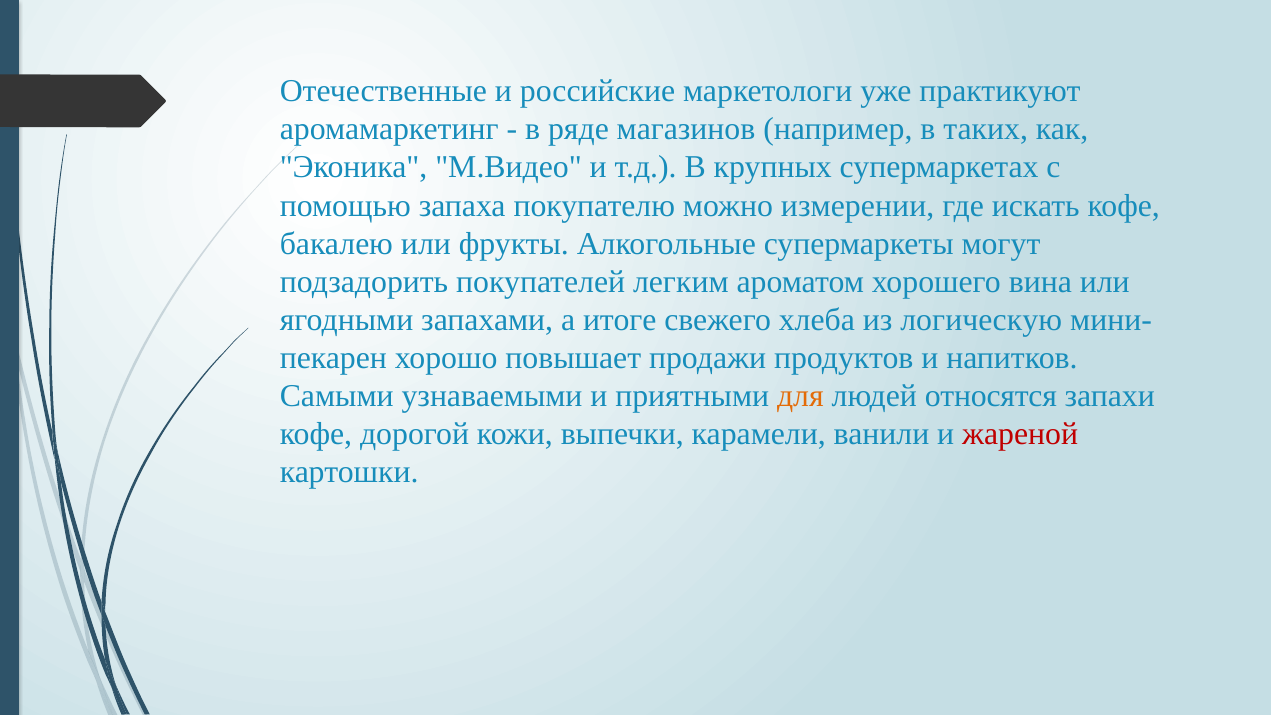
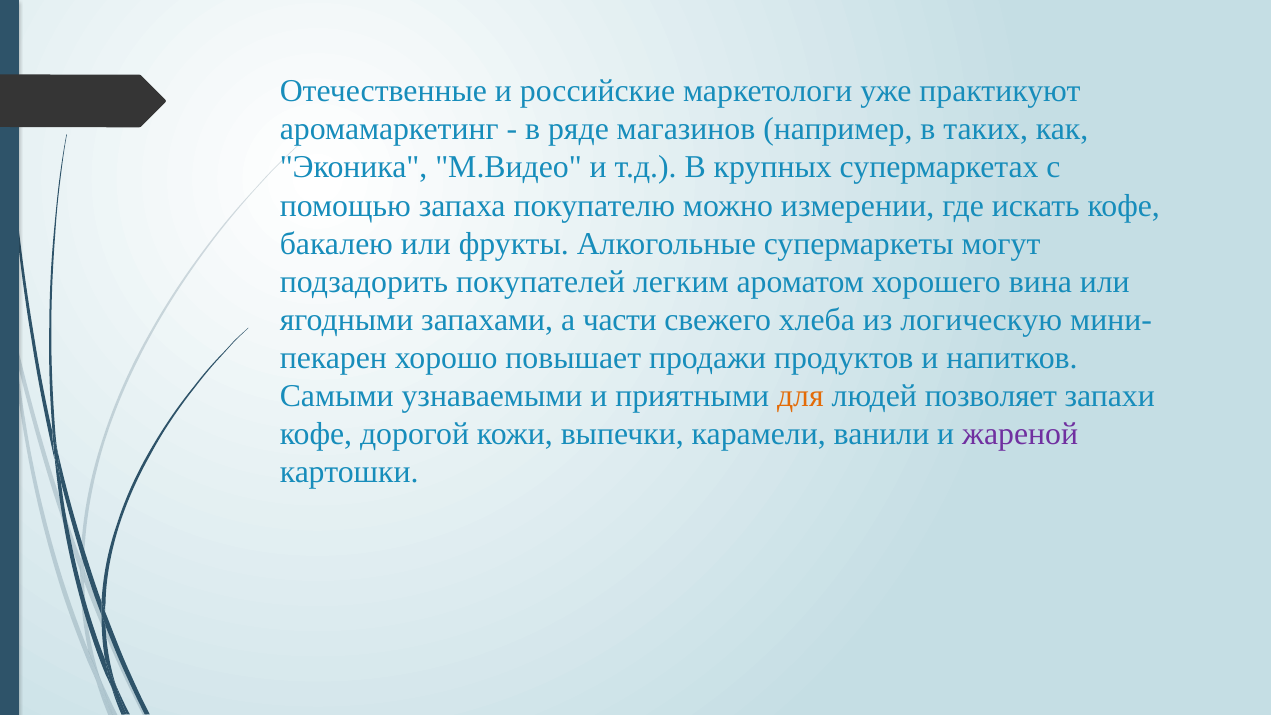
итоге: итоге -> части
относятся: относятся -> позволяет
жареной colour: red -> purple
